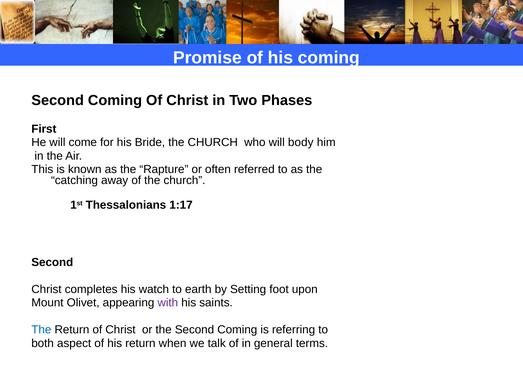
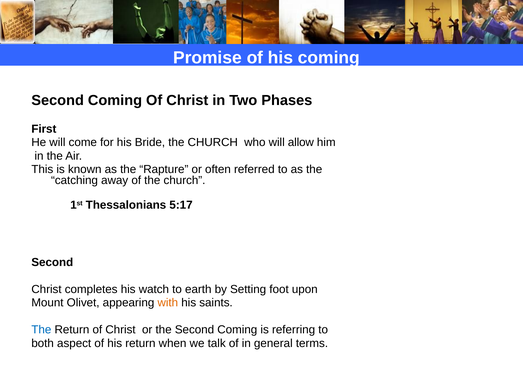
body: body -> allow
1:17: 1:17 -> 5:17
with colour: purple -> orange
